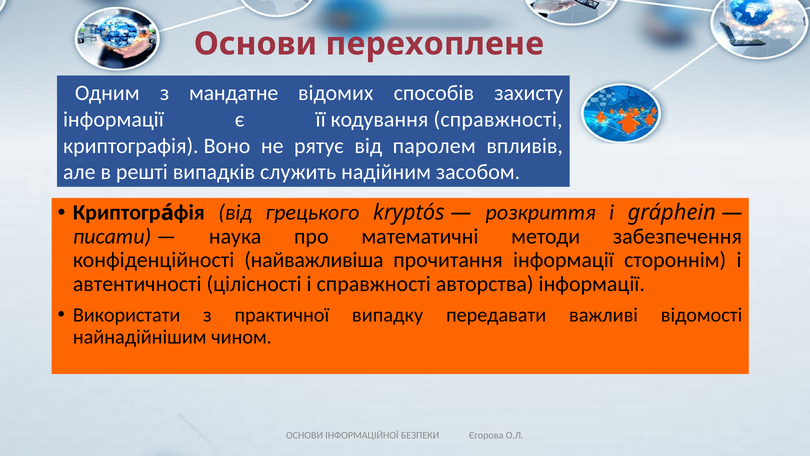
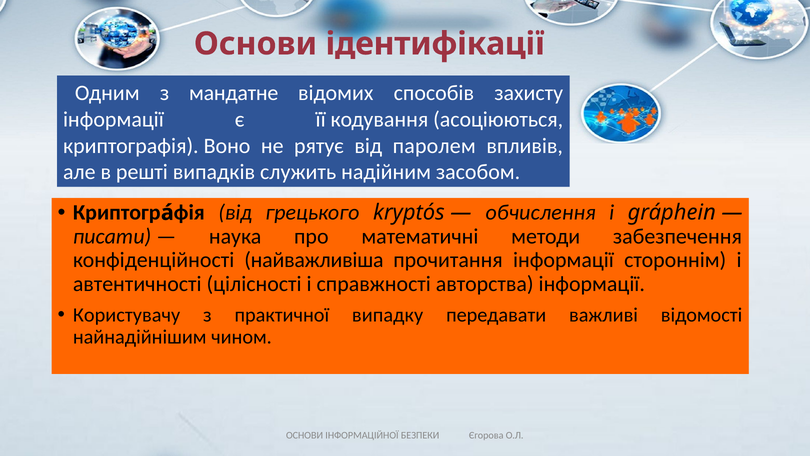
перехоплене: перехоплене -> ідентифікації
кодування справжності: справжності -> асоціюються
розкриття: розкриття -> обчислення
Використати: Використати -> Користувачу
